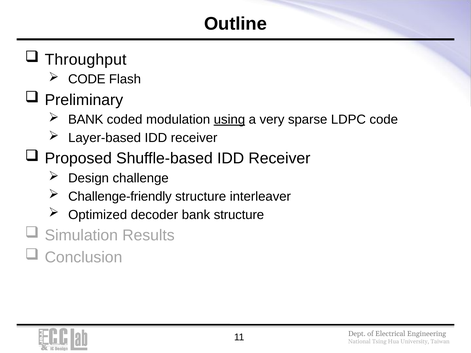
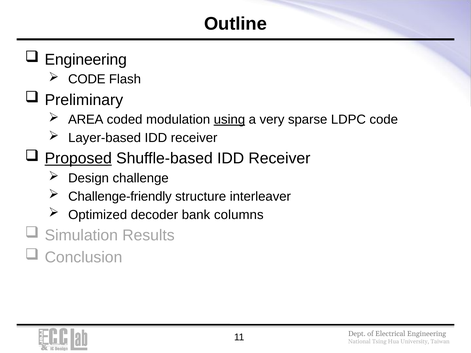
Throughput at (86, 60): Throughput -> Engineering
BANK at (86, 120): BANK -> AREA
Proposed underline: none -> present
bank structure: structure -> columns
